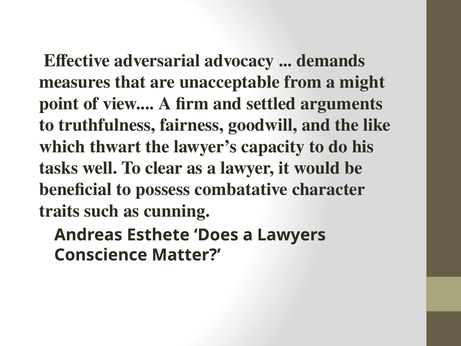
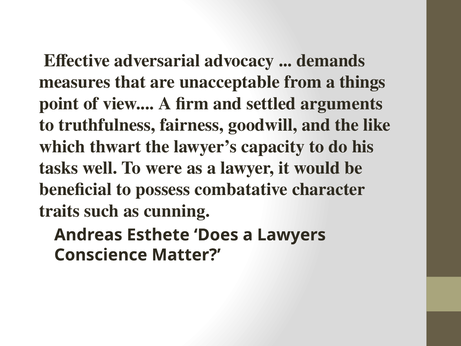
might: might -> things
clear: clear -> were
